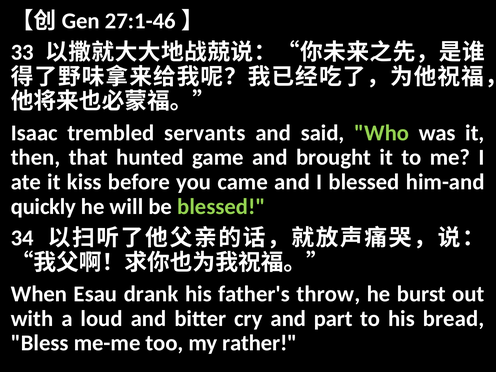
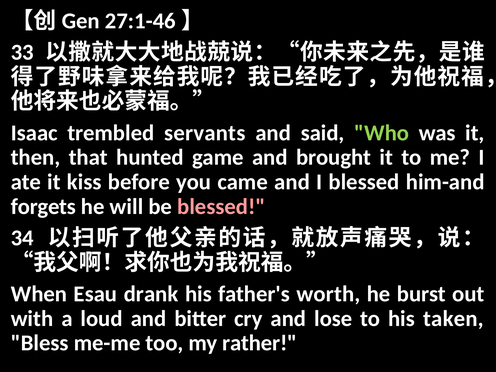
quickly: quickly -> forgets
blessed at (221, 207) colour: light green -> pink
throw: throw -> worth
part: part -> lose
bread: bread -> taken
